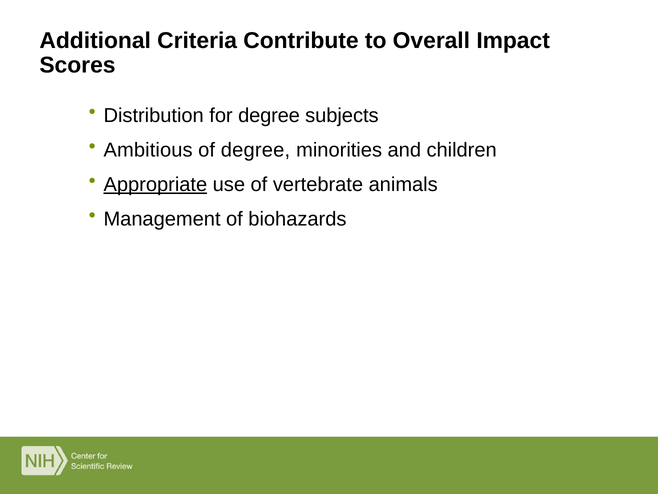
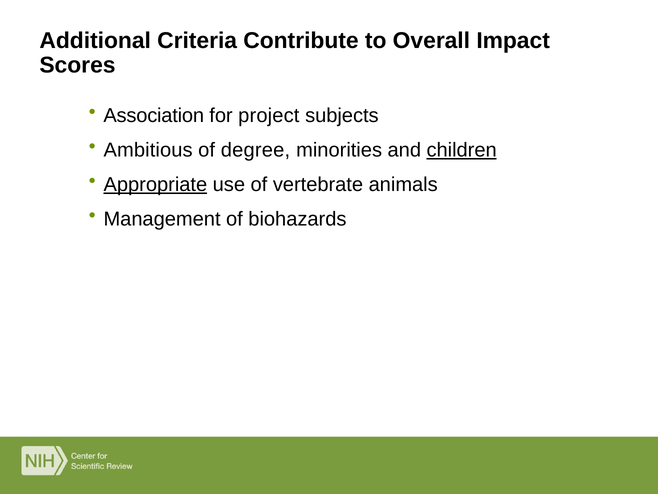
Distribution: Distribution -> Association
for degree: degree -> project
children underline: none -> present
